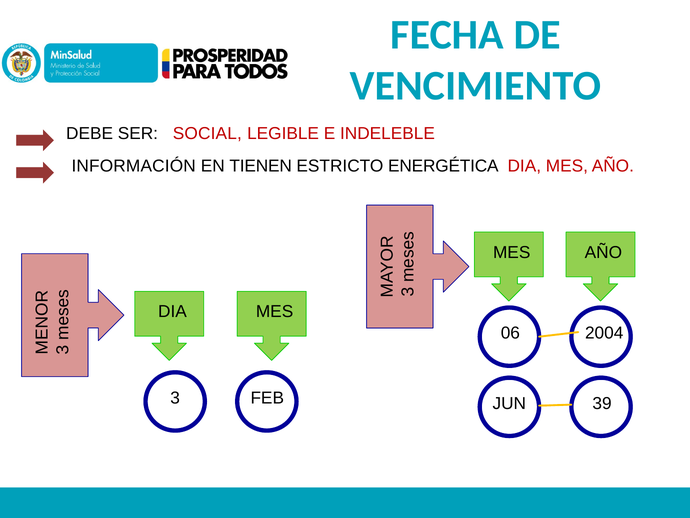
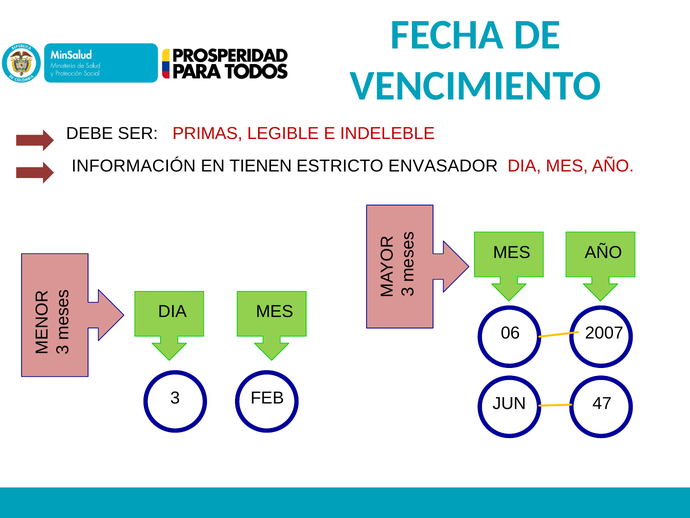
SOCIAL: SOCIAL -> PRIMAS
ENERGÉTICA: ENERGÉTICA -> ENVASADOR
2004: 2004 -> 2007
39: 39 -> 47
